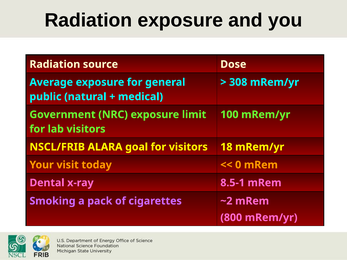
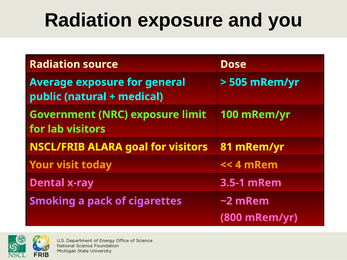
308: 308 -> 505
18: 18 -> 81
0: 0 -> 4
8.5-1: 8.5-1 -> 3.5-1
